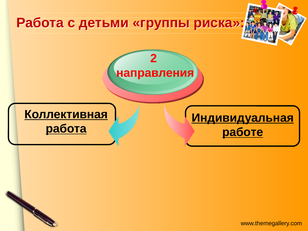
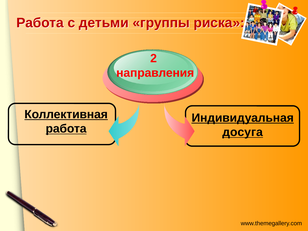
работе: работе -> досуга
